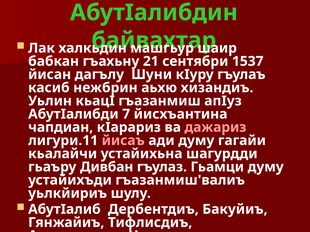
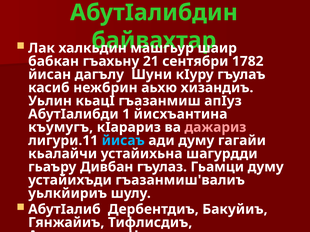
1537: 1537 -> 1782
7: 7 -> 1
чапдиан at (61, 128): чапдиан -> къумугъ
йисаъ colour: pink -> light blue
